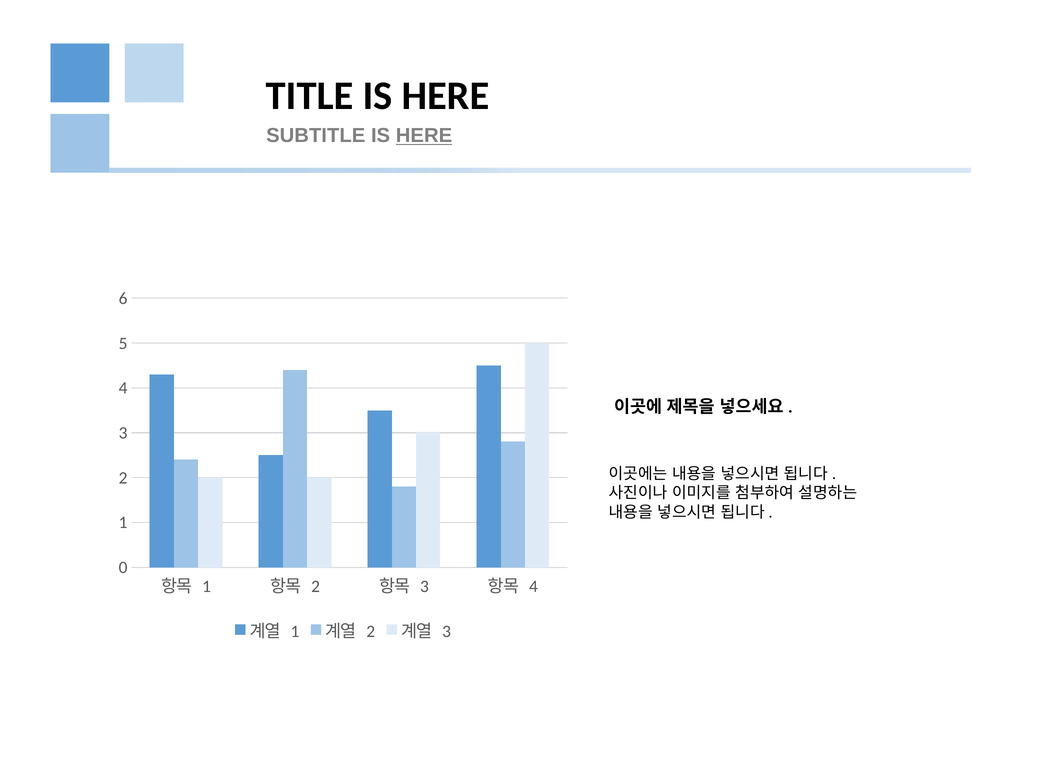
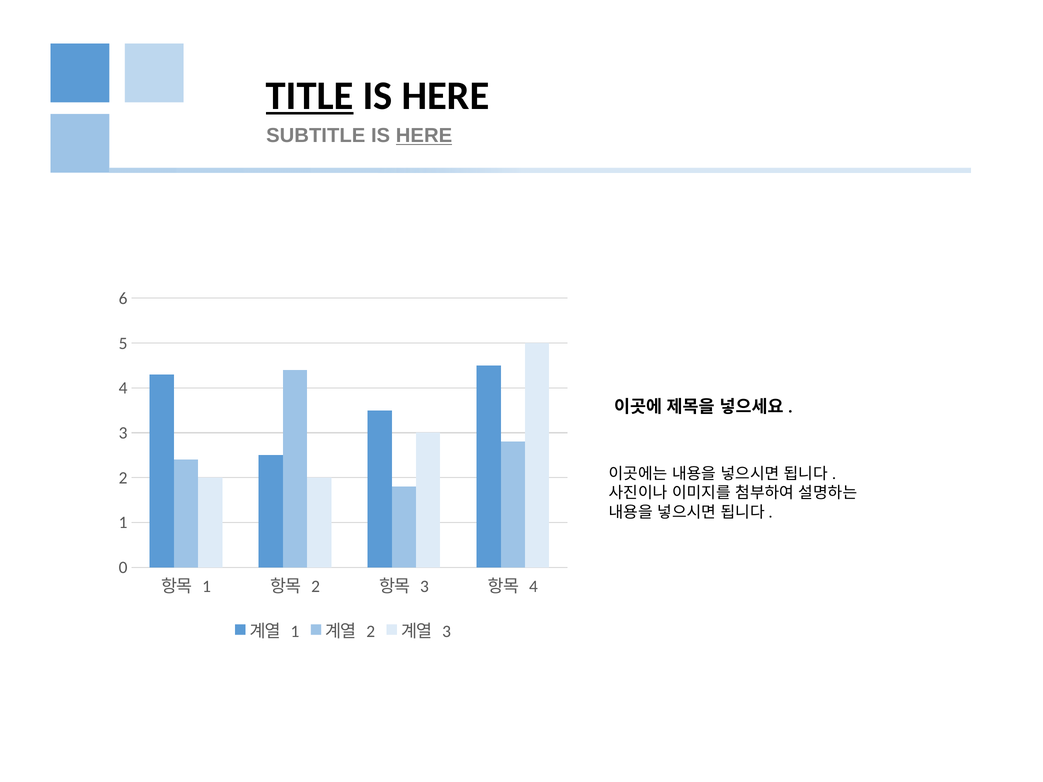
TITLE underline: none -> present
